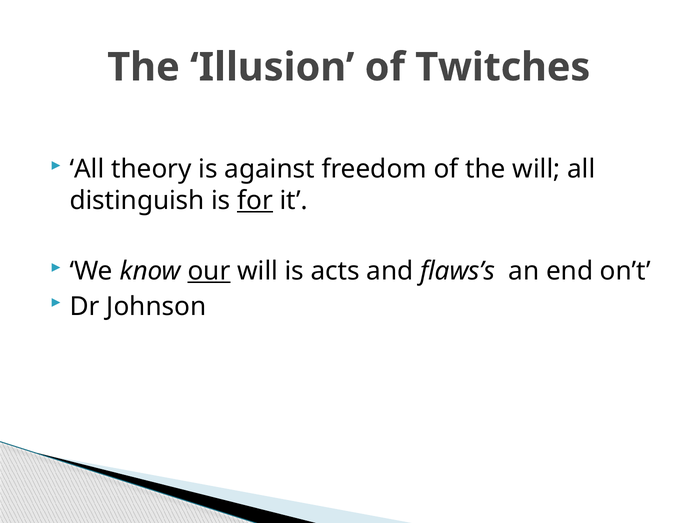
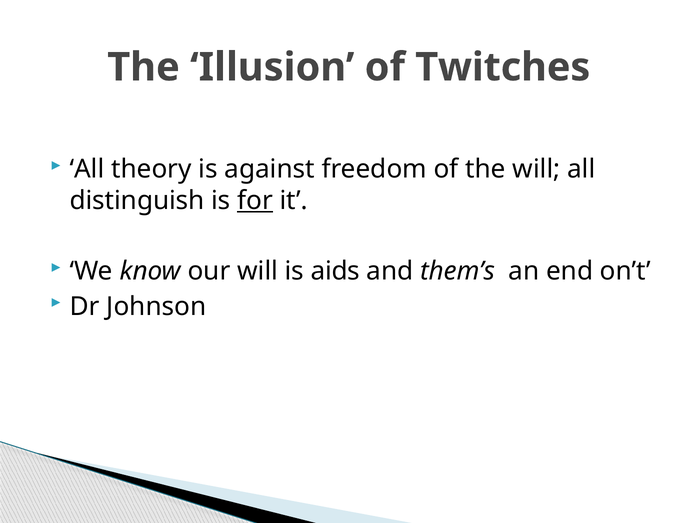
our underline: present -> none
acts: acts -> aids
flaws’s: flaws’s -> them’s
